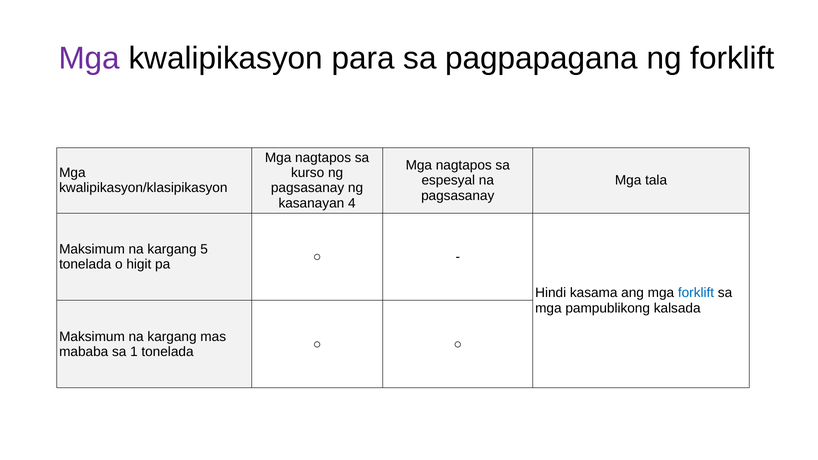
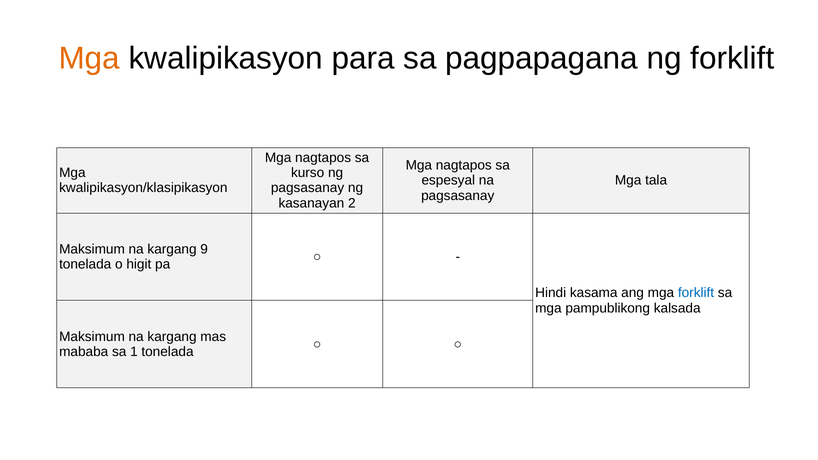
Mga at (89, 58) colour: purple -> orange
4: 4 -> 2
5: 5 -> 9
